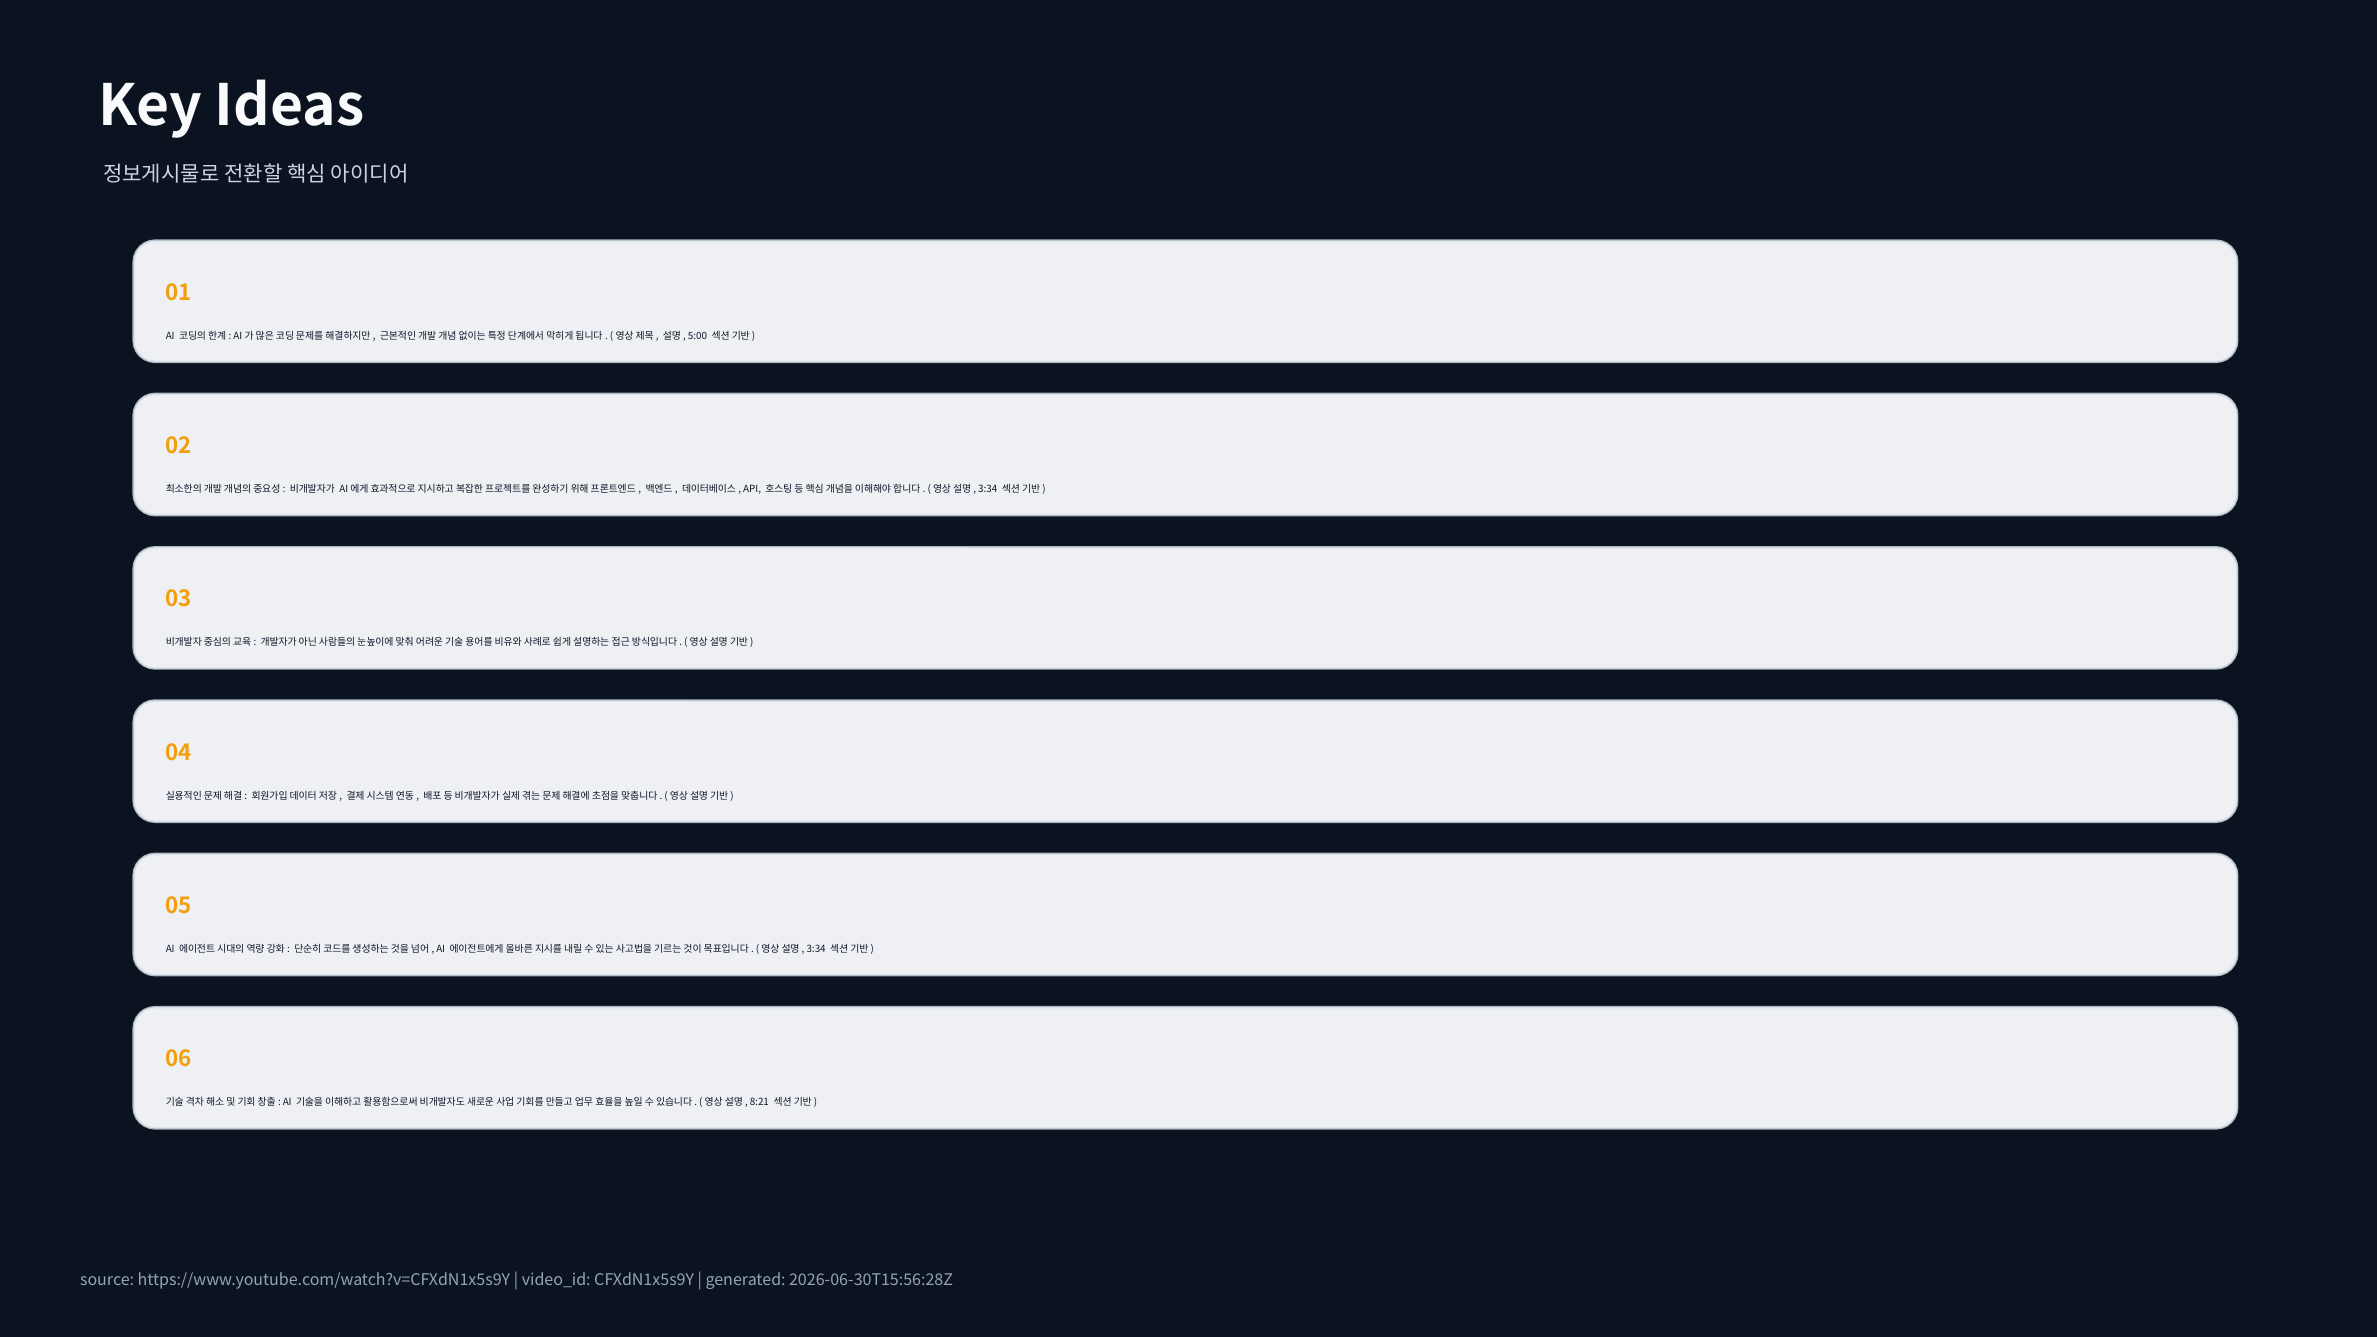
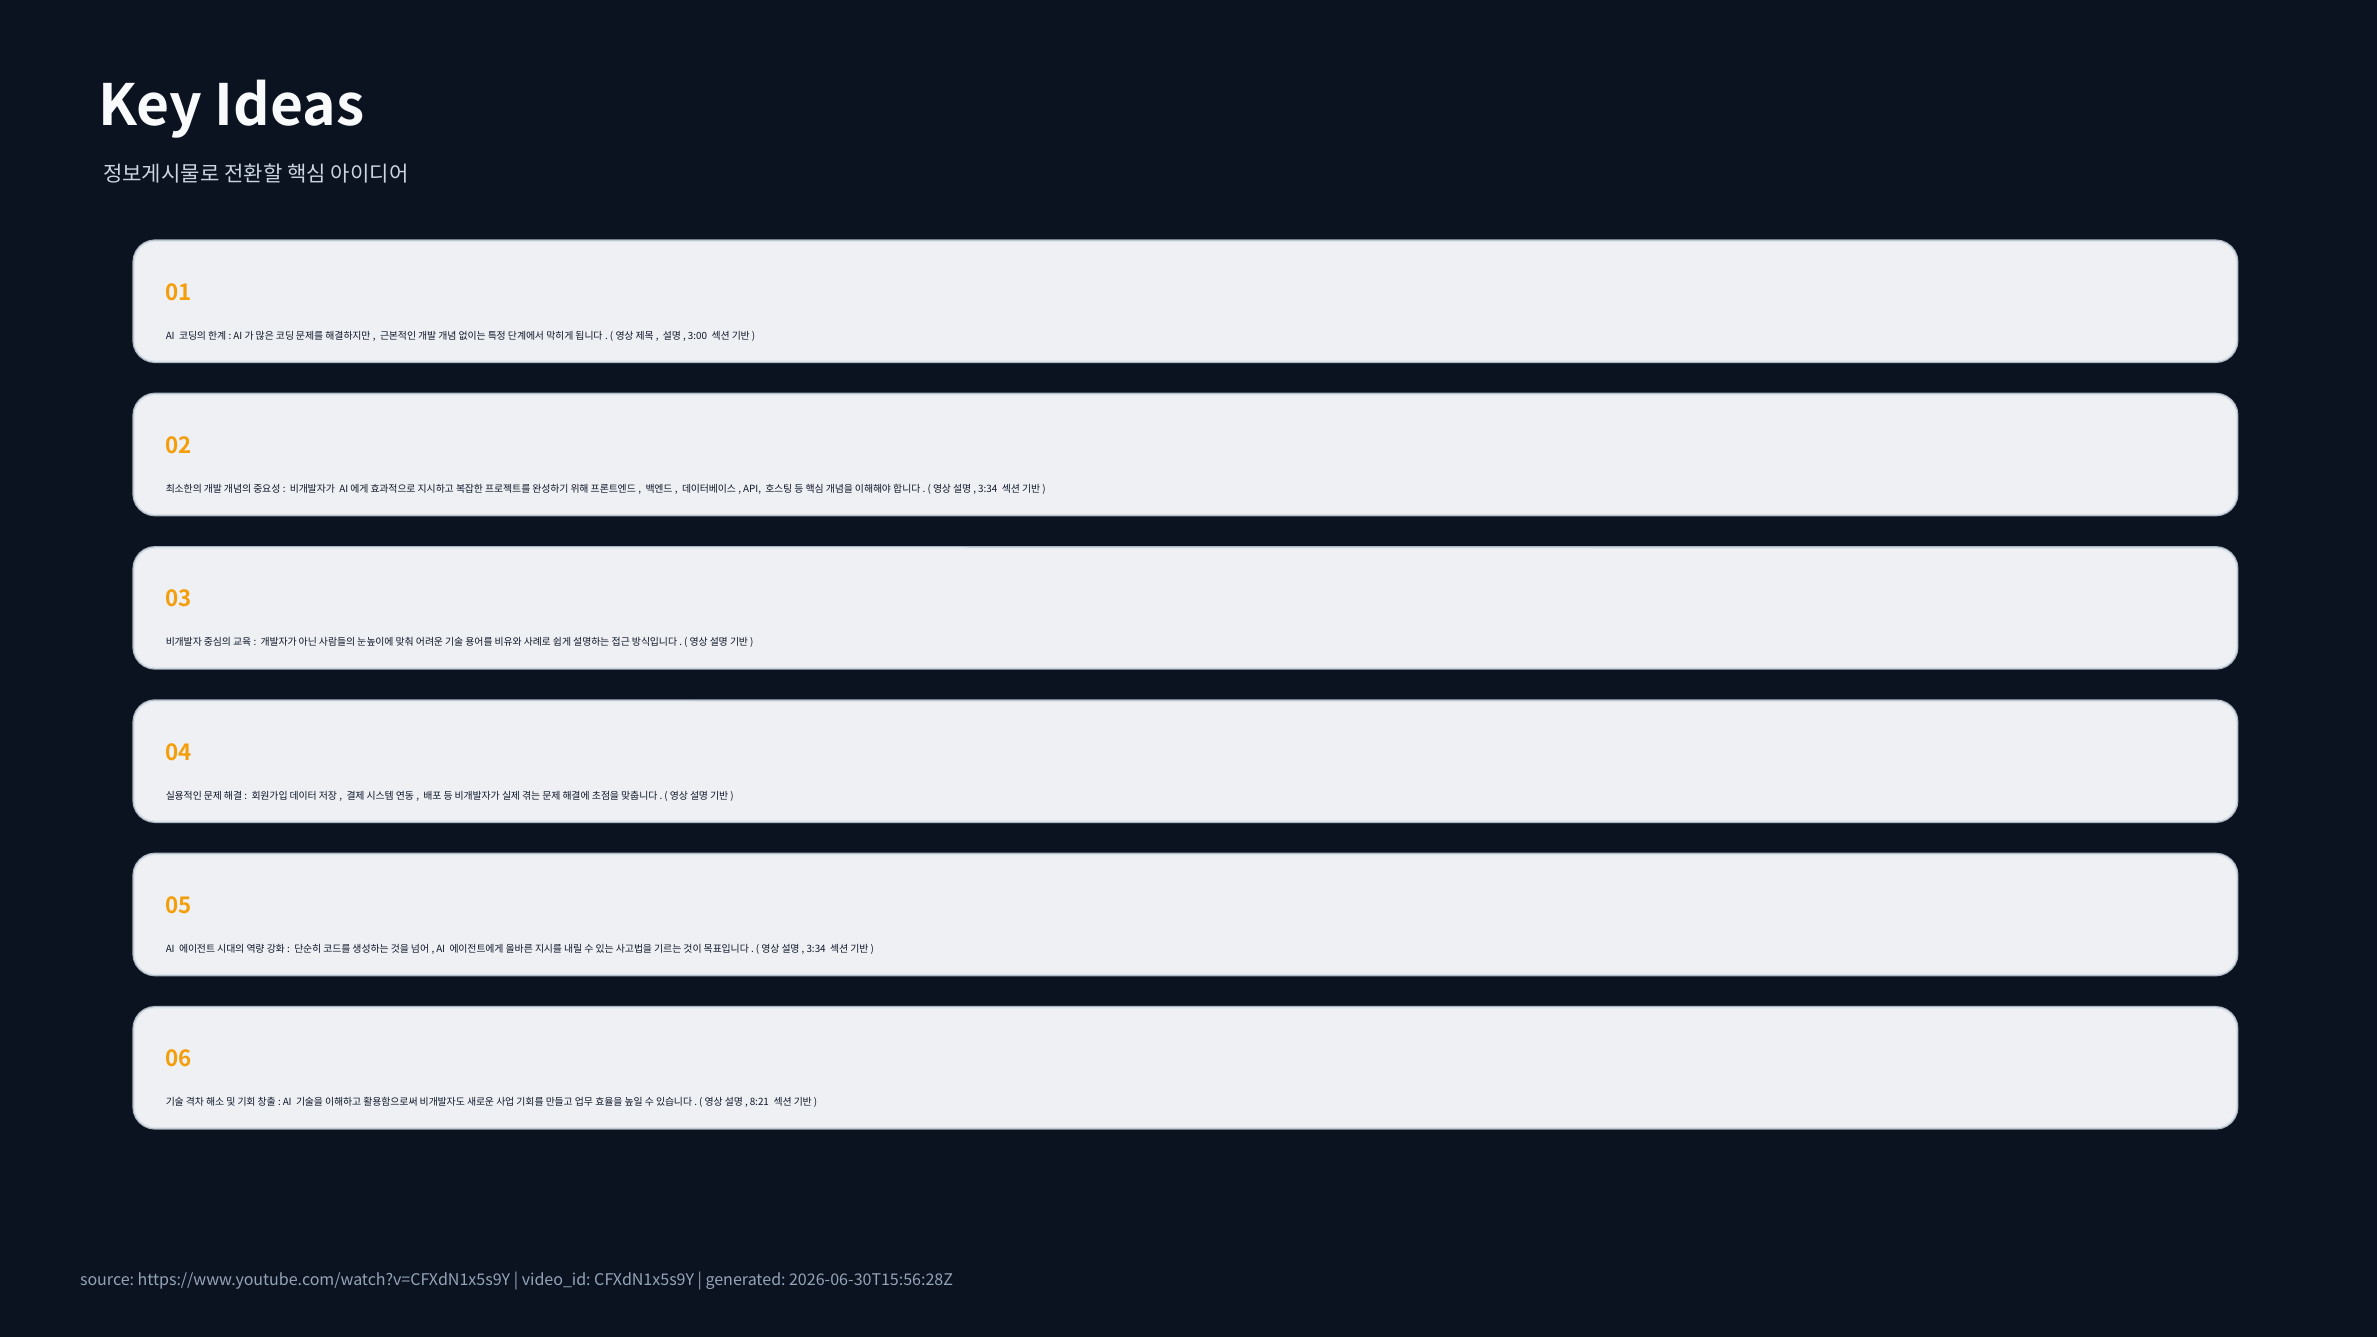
5:00: 5:00 -> 3:00
